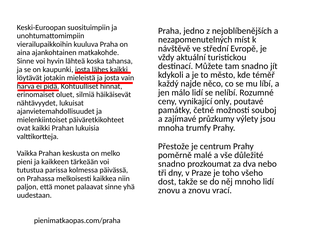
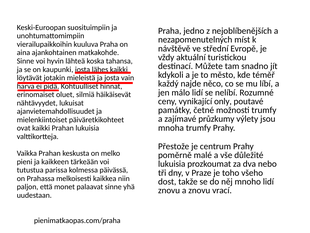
možnosti souboj: souboj -> trumfy
snadno at (172, 164): snadno -> lukuisia
